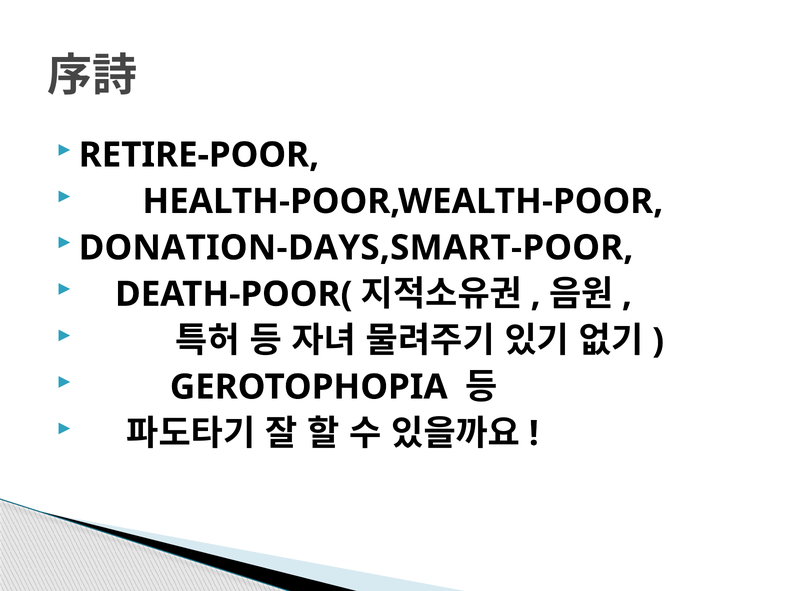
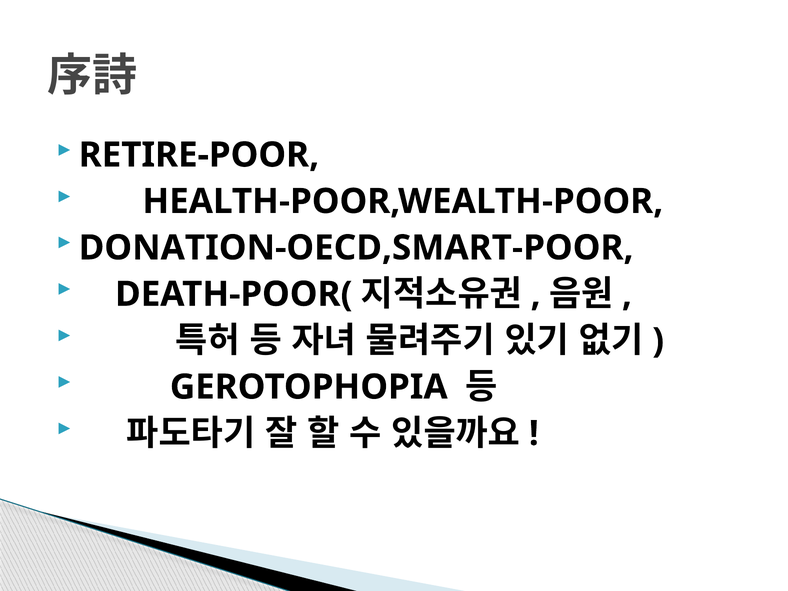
DONATION-DAYS,SMART-POOR: DONATION-DAYS,SMART-POOR -> DONATION-OECD,SMART-POOR
